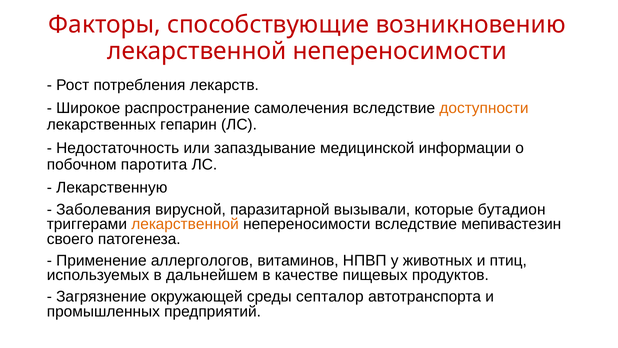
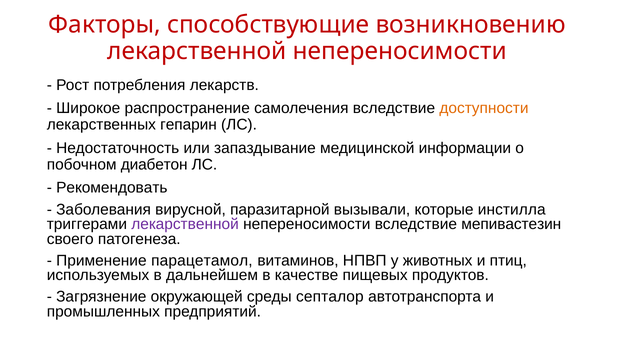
паротита: паротита -> диабетон
Лекарственную: Лекарственную -> Рекомендовать
бутадион: бутадион -> инстилла
лекарственной at (185, 224) colour: orange -> purple
аллергологов: аллергологов -> парацетамол
